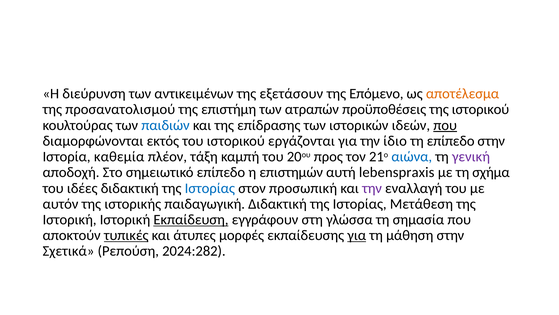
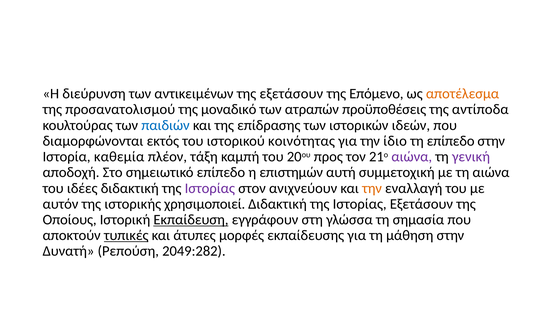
επιστήμη: επιστήμη -> μοναδικό
της ιστορικού: ιστορικού -> αντίποδα
που at (445, 125) underline: present -> none
εργάζονται: εργάζονται -> κοινότητας
αιώνα at (412, 156) colour: blue -> purple
lebenspraxis: lebenspraxis -> συμμετοχική
τη σχήμα: σχήμα -> αιώνα
Ιστορίας at (210, 188) colour: blue -> purple
προσωπική: προσωπική -> ανιχνεύουν
την at (372, 188) colour: purple -> orange
παιδαγωγική: παιδαγωγική -> χρησιμοποιεί
Ιστορίας Μετάθεση: Μετάθεση -> Εξετάσουν
Ιστορική at (70, 219): Ιστορική -> Οποίους
για at (357, 235) underline: present -> none
Σχετικά: Σχετικά -> Δυνατή
2024:282: 2024:282 -> 2049:282
